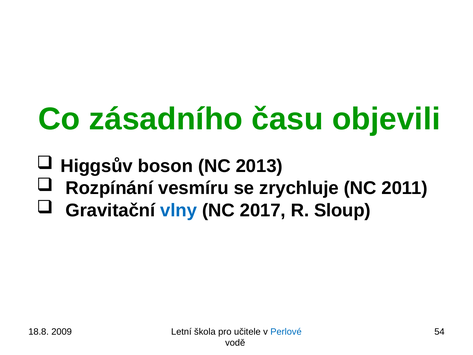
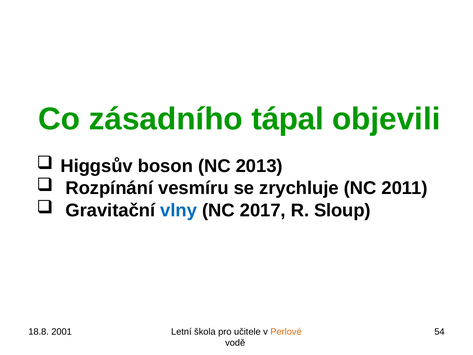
času: času -> tápal
2009: 2009 -> 2001
Perlové colour: blue -> orange
